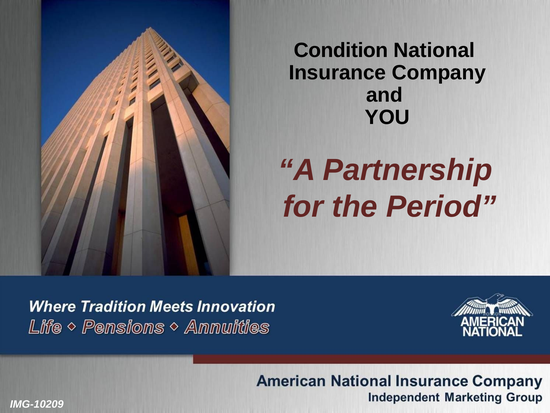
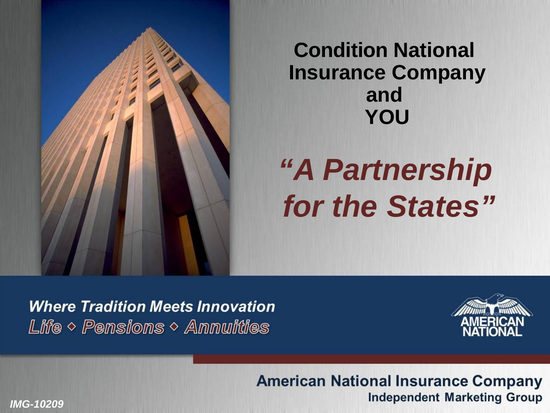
Period: Period -> States
